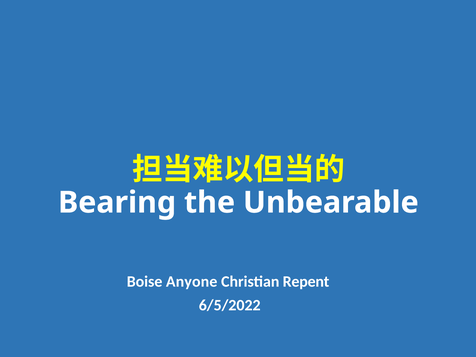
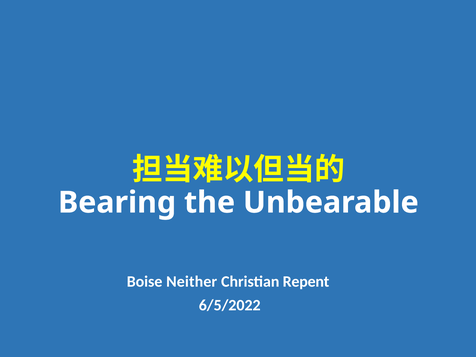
Anyone: Anyone -> Neither
